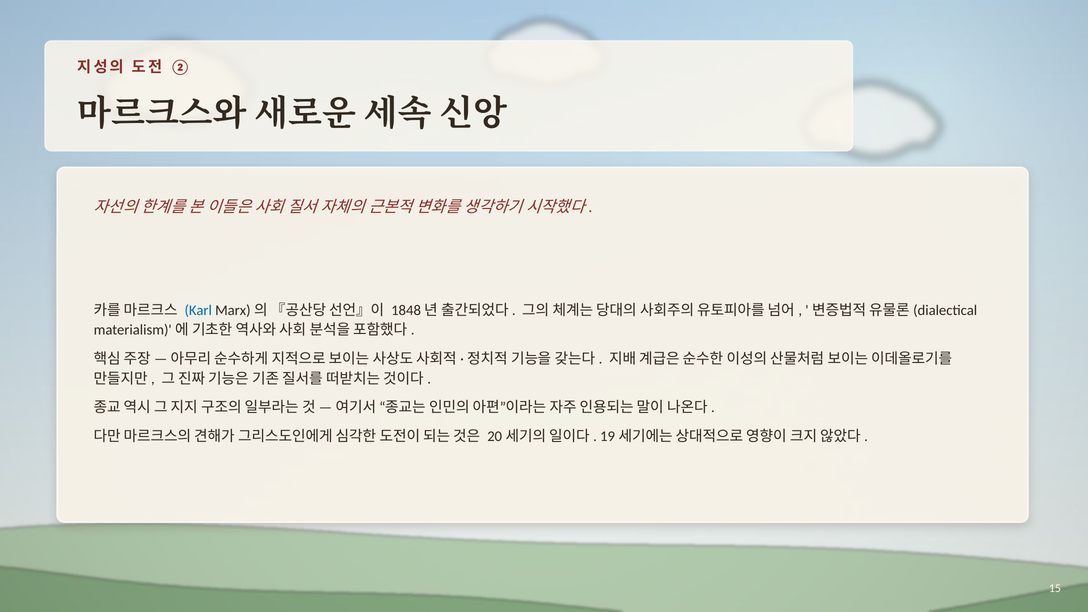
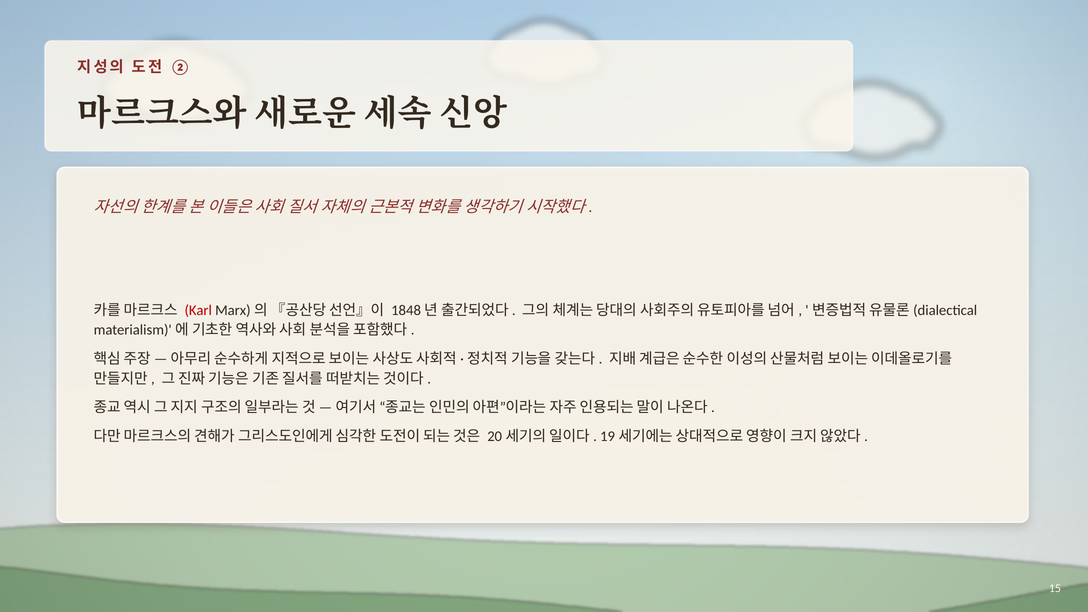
Karl colour: blue -> red
